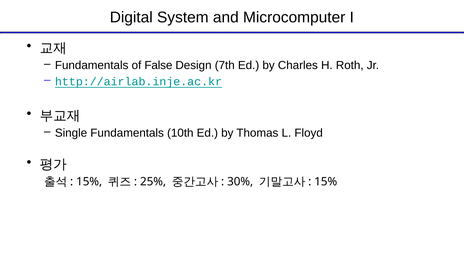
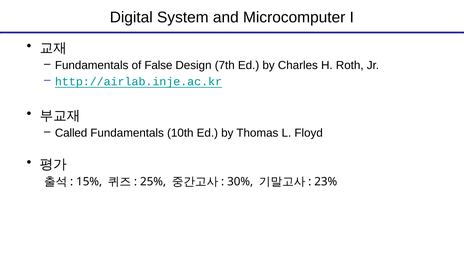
Single: Single -> Called
15% at (326, 182): 15% -> 23%
